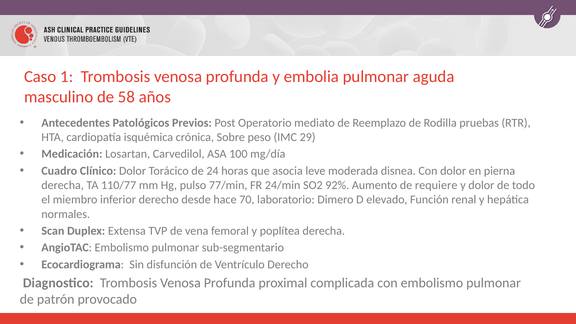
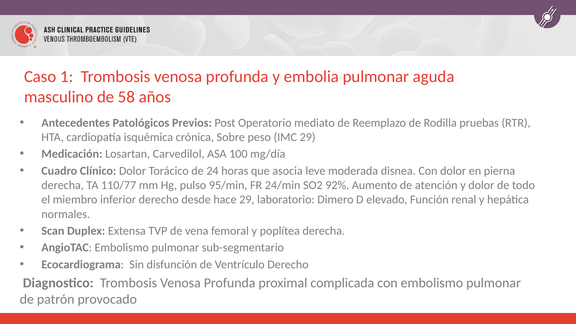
77/min: 77/min -> 95/min
requiere: requiere -> atención
hace 70: 70 -> 29
